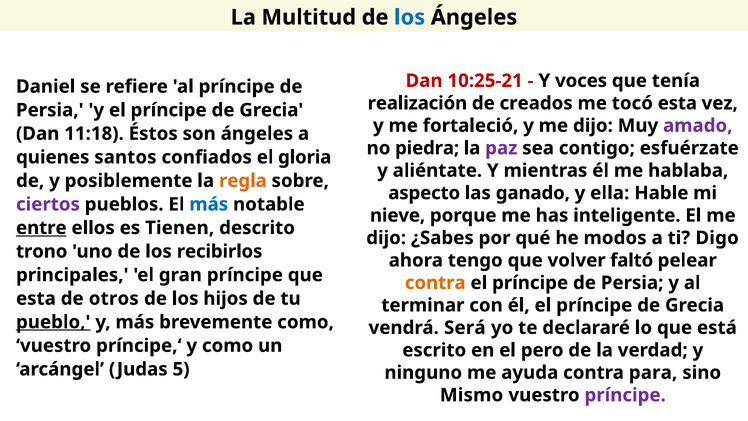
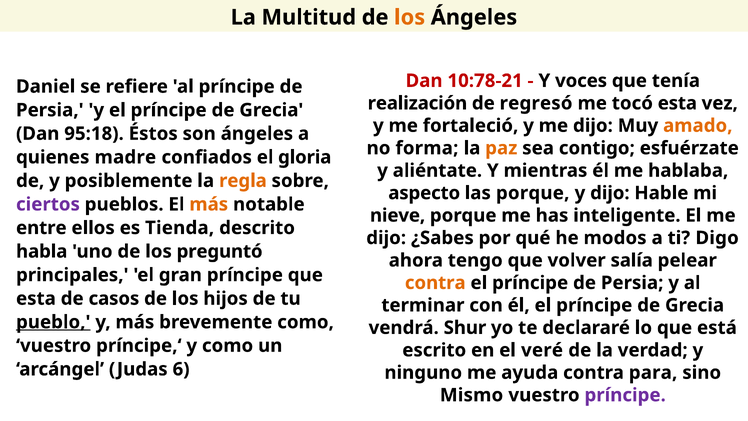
los at (410, 17) colour: blue -> orange
10:25-21: 10:25-21 -> 10:78-21
creados: creados -> regresó
amado colour: purple -> orange
11:18: 11:18 -> 95:18
piedra: piedra -> forma
paz colour: purple -> orange
santos: santos -> madre
las ganado: ganado -> porque
y ella: ella -> dijo
más at (209, 204) colour: blue -> orange
entre underline: present -> none
Tienen: Tienen -> Tienda
trono: trono -> habla
recibirlos: recibirlos -> preguntó
faltó: faltó -> salía
otros: otros -> casos
Será: Será -> Shur
pero: pero -> veré
5: 5 -> 6
